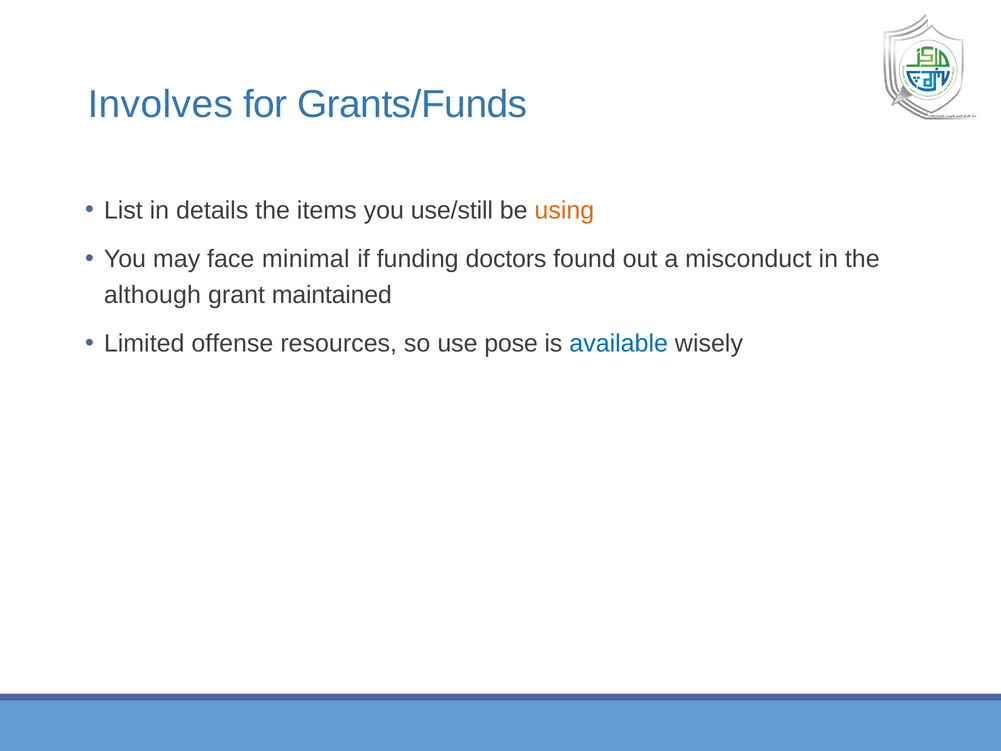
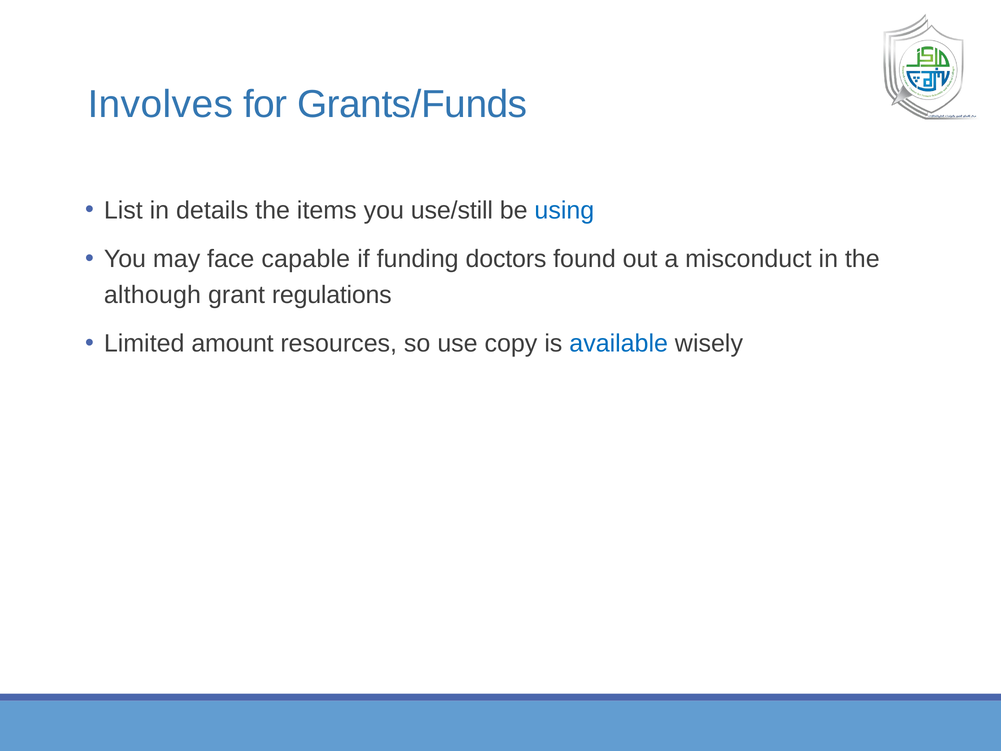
using colour: orange -> blue
minimal: minimal -> capable
maintained: maintained -> regulations
offense: offense -> amount
pose: pose -> copy
